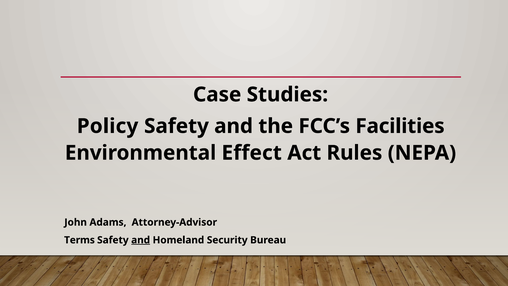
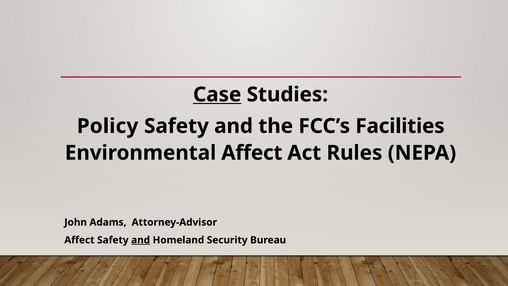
Case underline: none -> present
Environmental Effect: Effect -> Affect
Terms at (79, 240): Terms -> Affect
